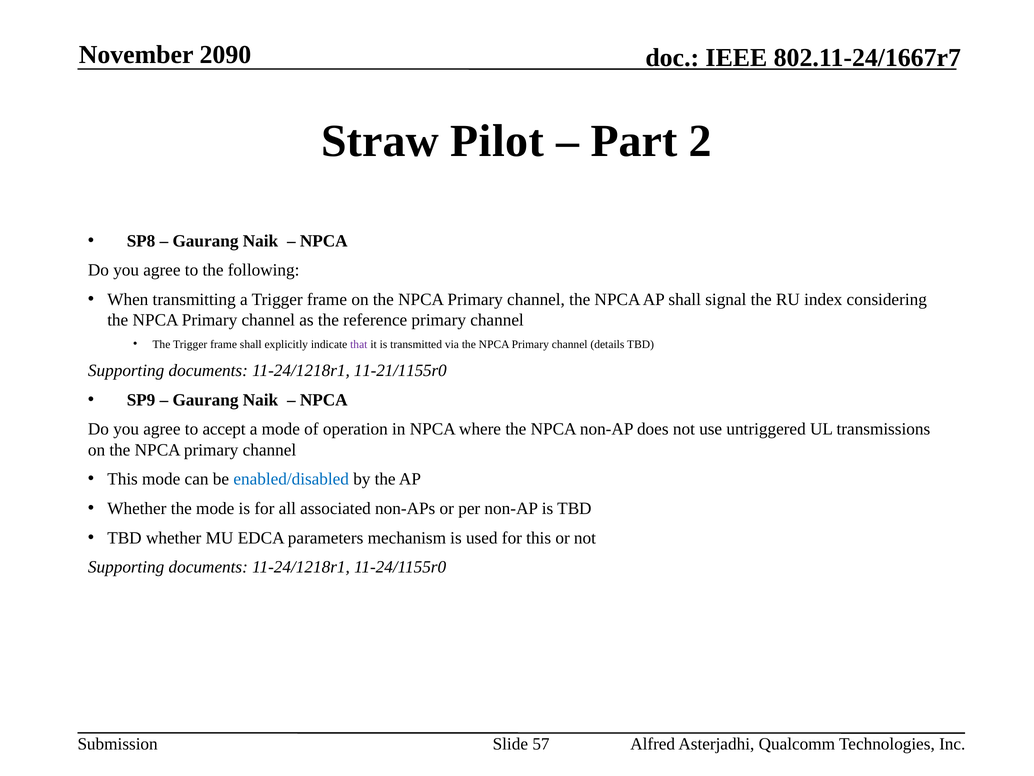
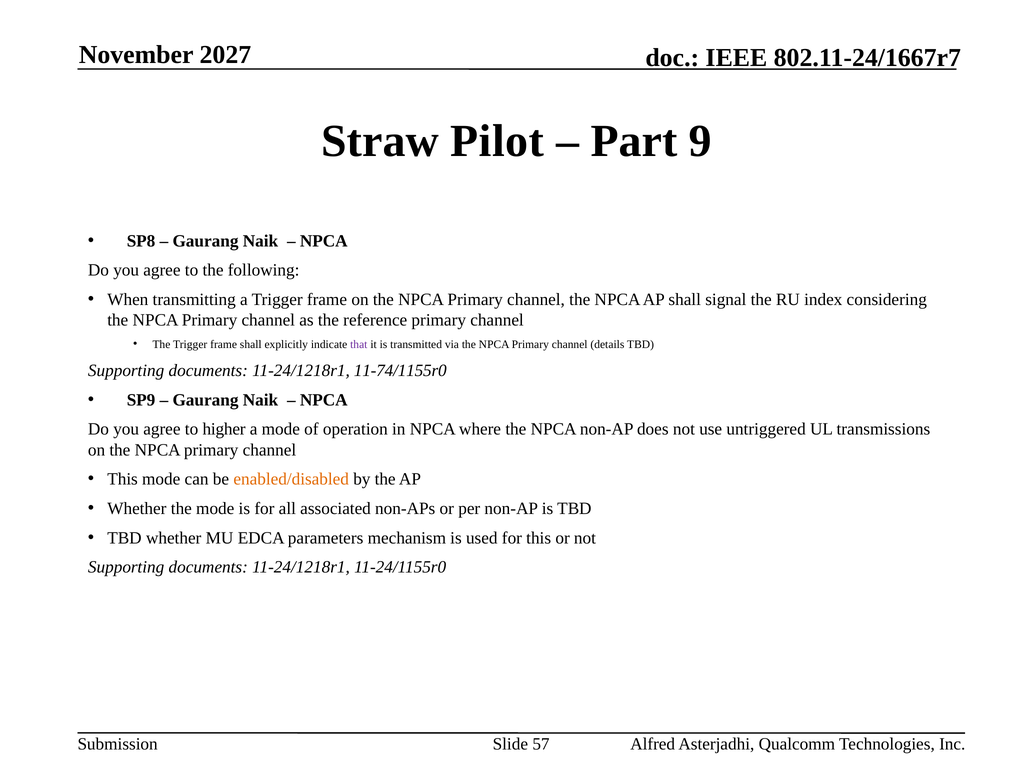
2090: 2090 -> 2027
2: 2 -> 9
11-21/1155r0: 11-21/1155r0 -> 11-74/1155r0
accept: accept -> higher
enabled/disabled colour: blue -> orange
